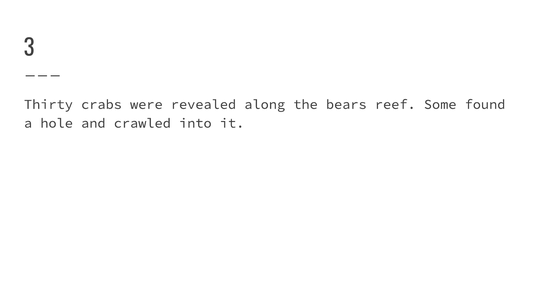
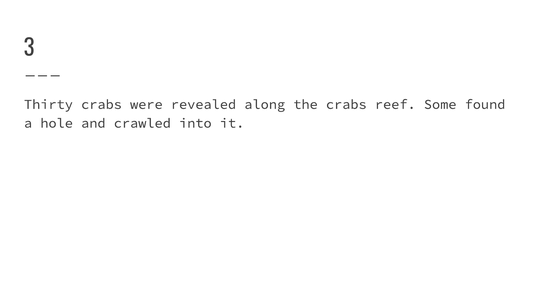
the bears: bears -> crabs
